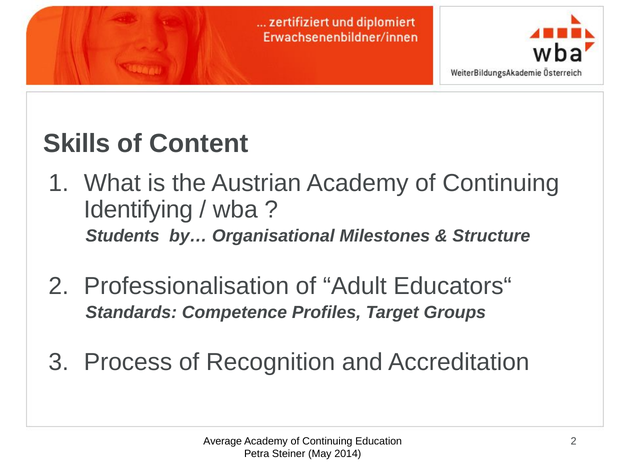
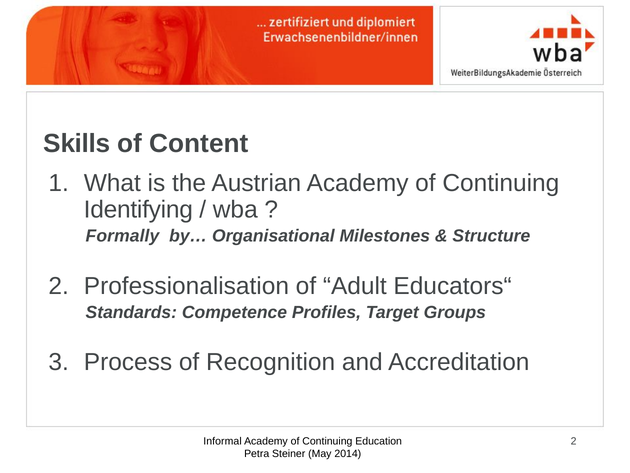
Students: Students -> Formally
Average: Average -> Informal
